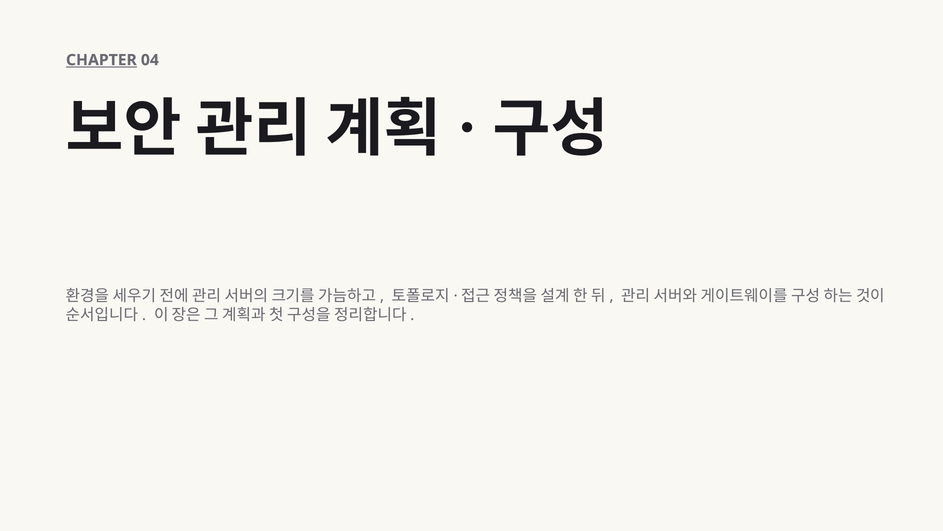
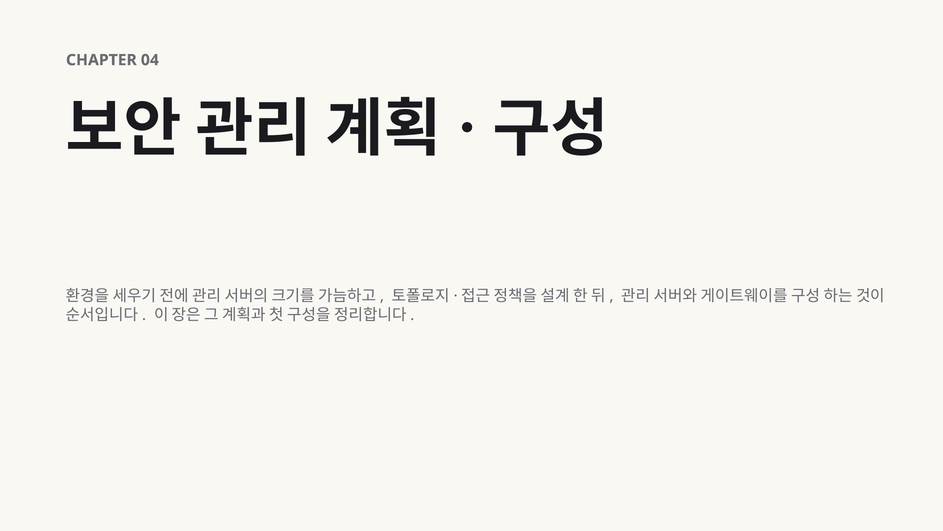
CHAPTER underline: present -> none
